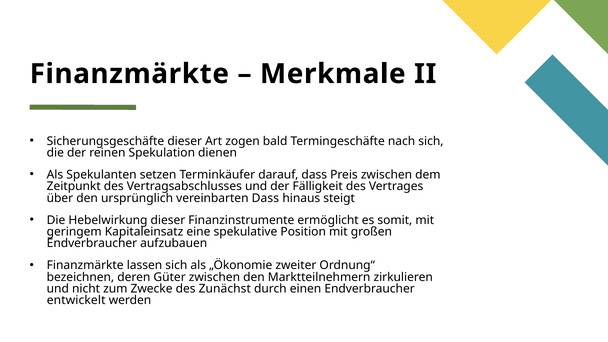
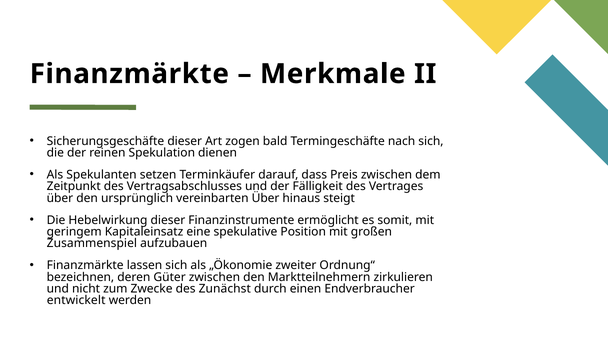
vereinbarten Dass: Dass -> Über
Endverbraucher at (92, 243): Endverbraucher -> Zusammenspiel
